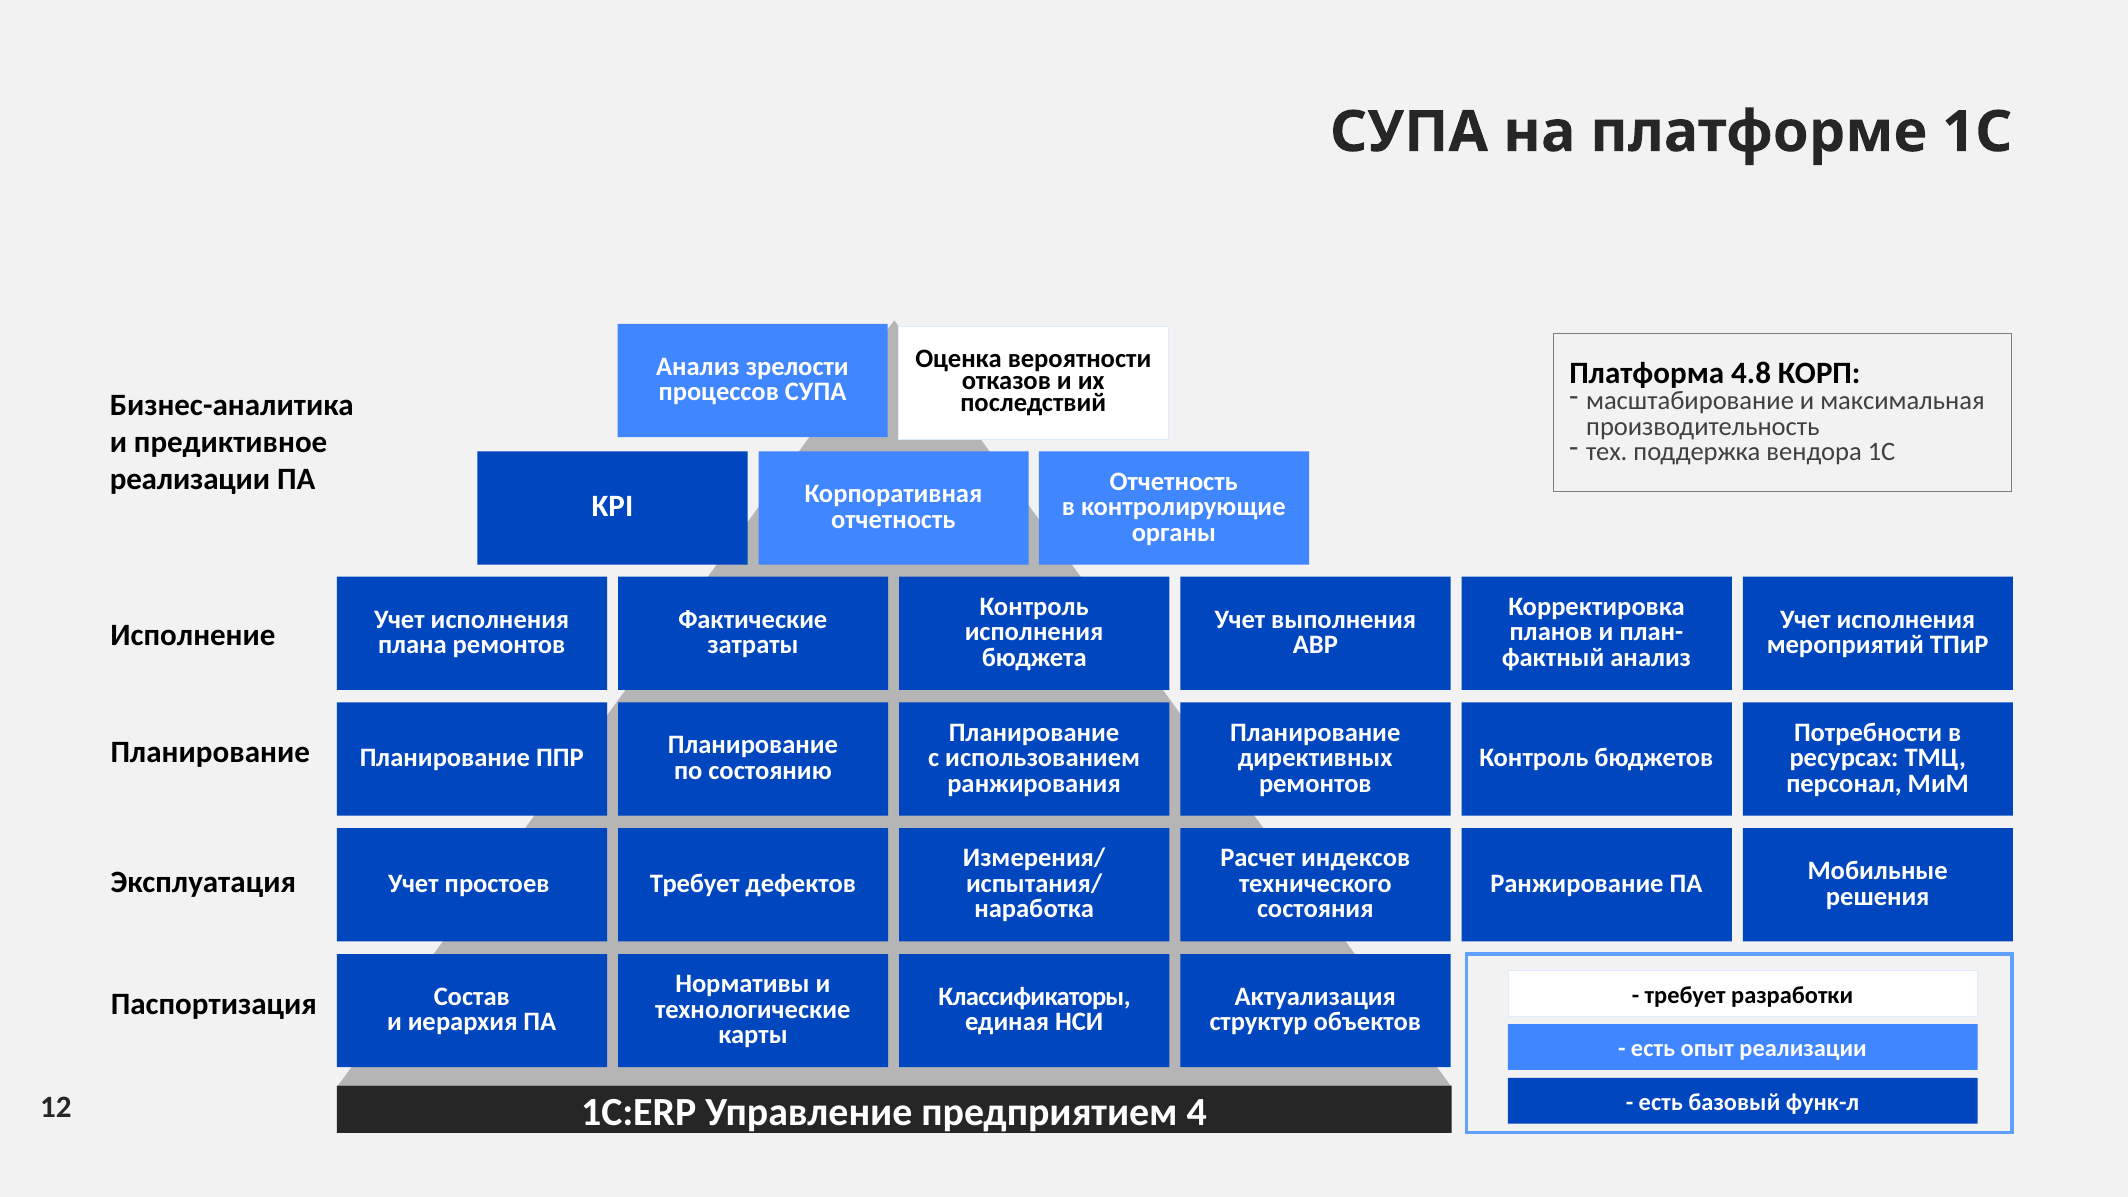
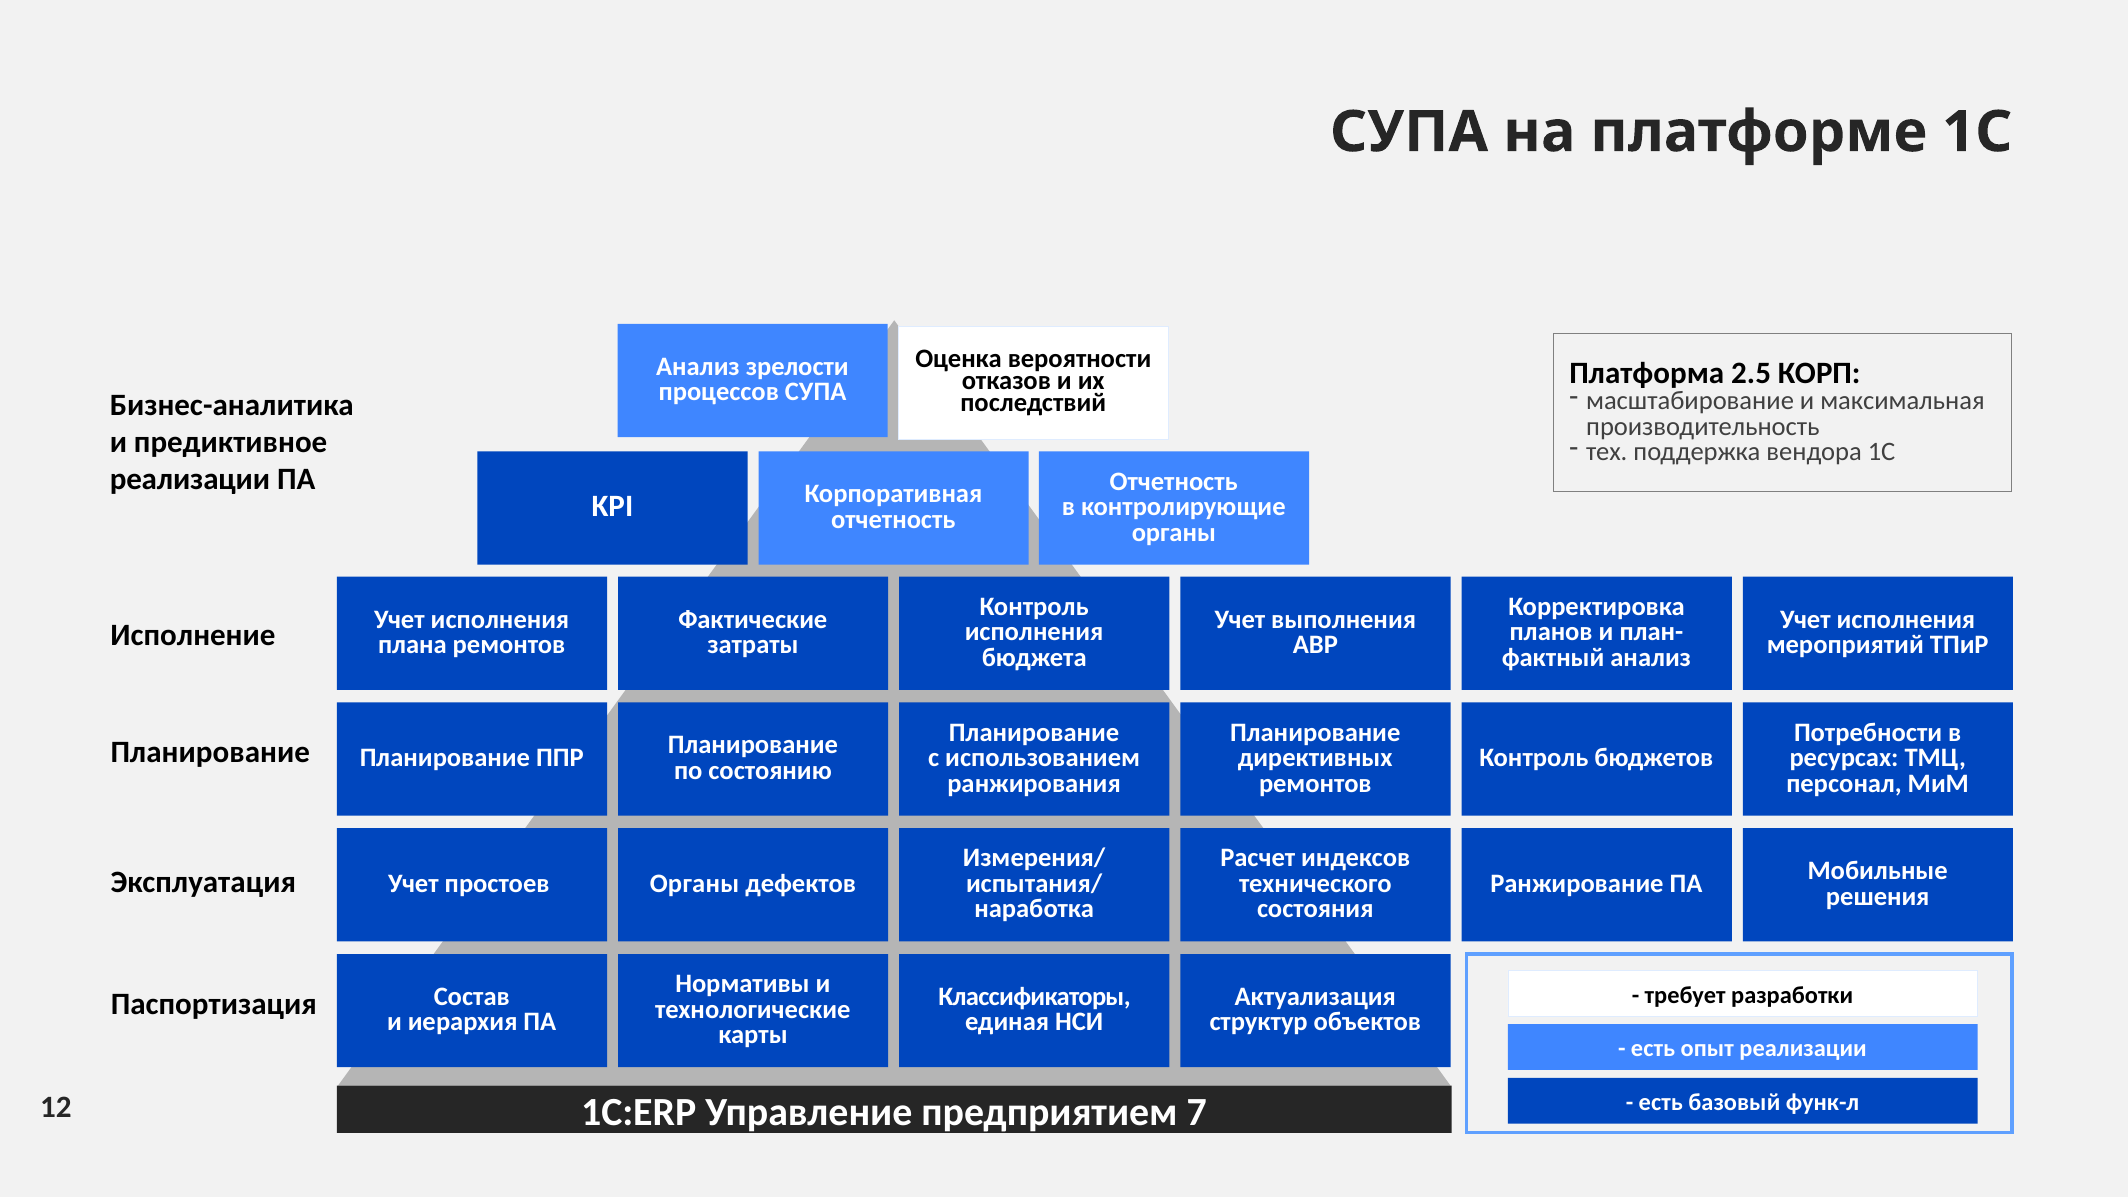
4.8: 4.8 -> 2.5
Требует at (695, 884): Требует -> Органы
4: 4 -> 7
